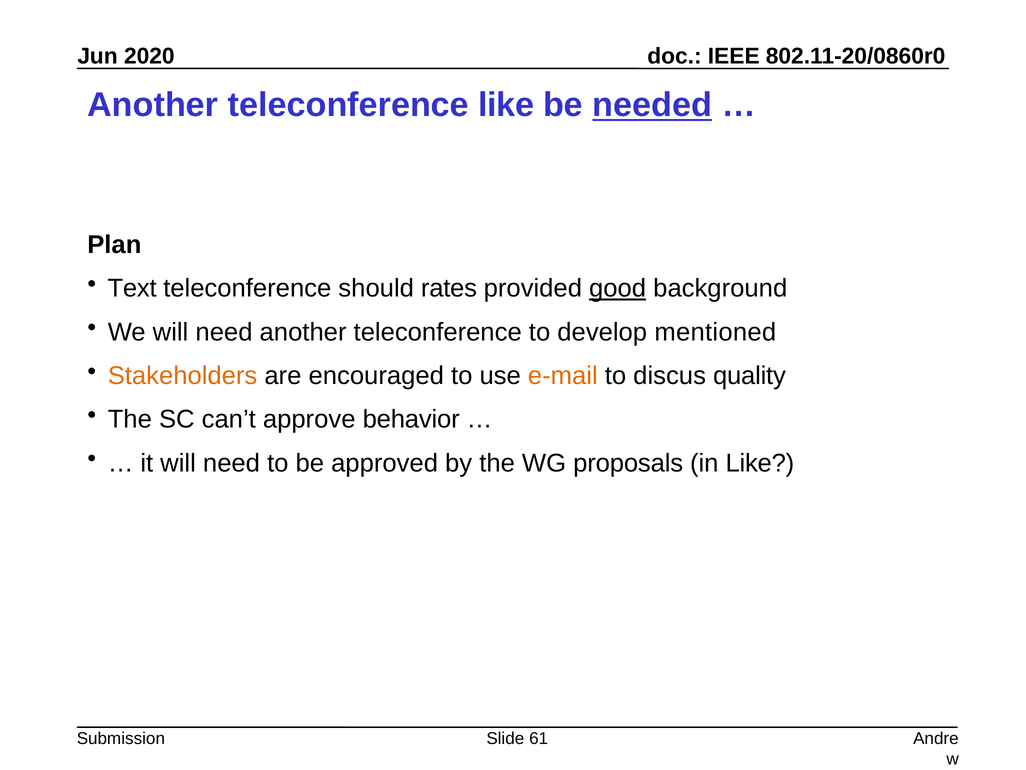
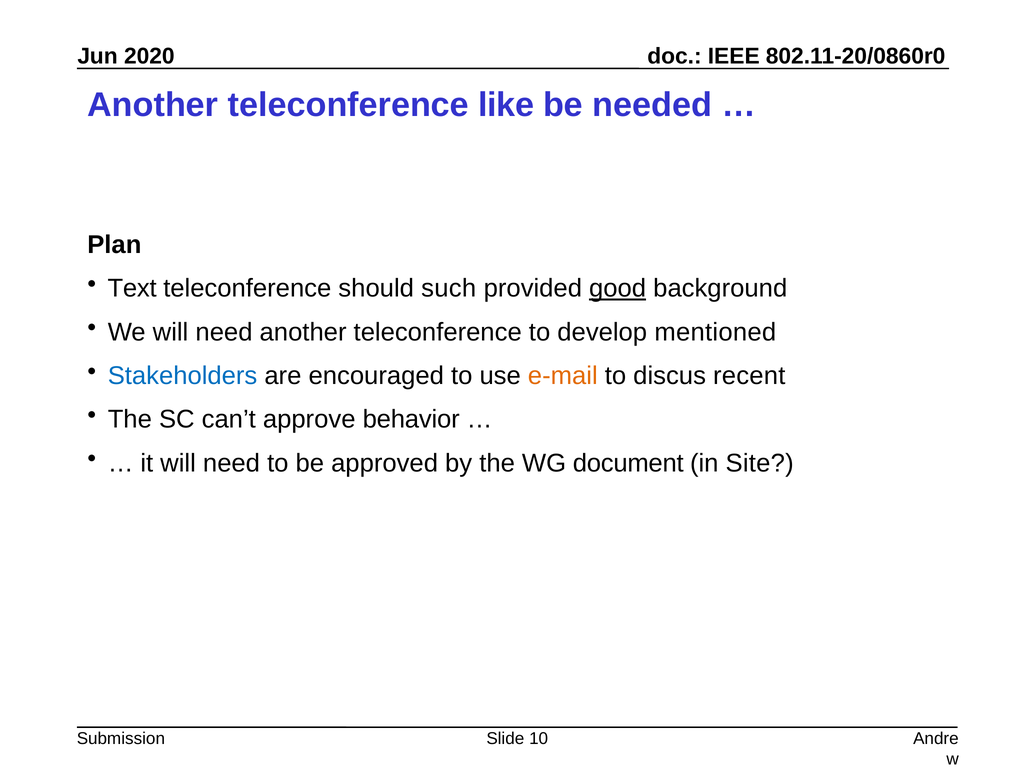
needed underline: present -> none
rates: rates -> such
Stakeholders colour: orange -> blue
quality: quality -> recent
proposals: proposals -> document
in Like: Like -> Site
61: 61 -> 10
